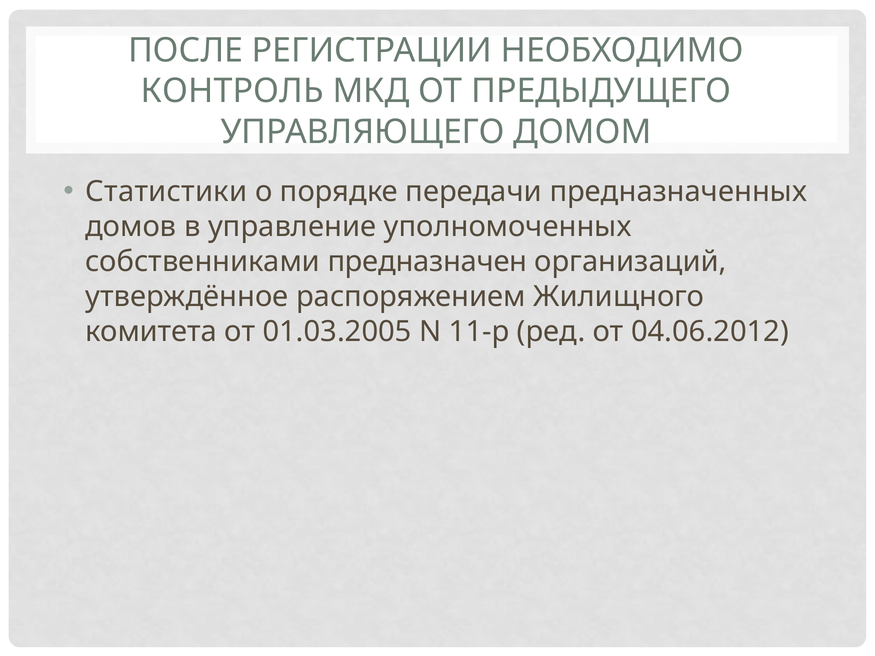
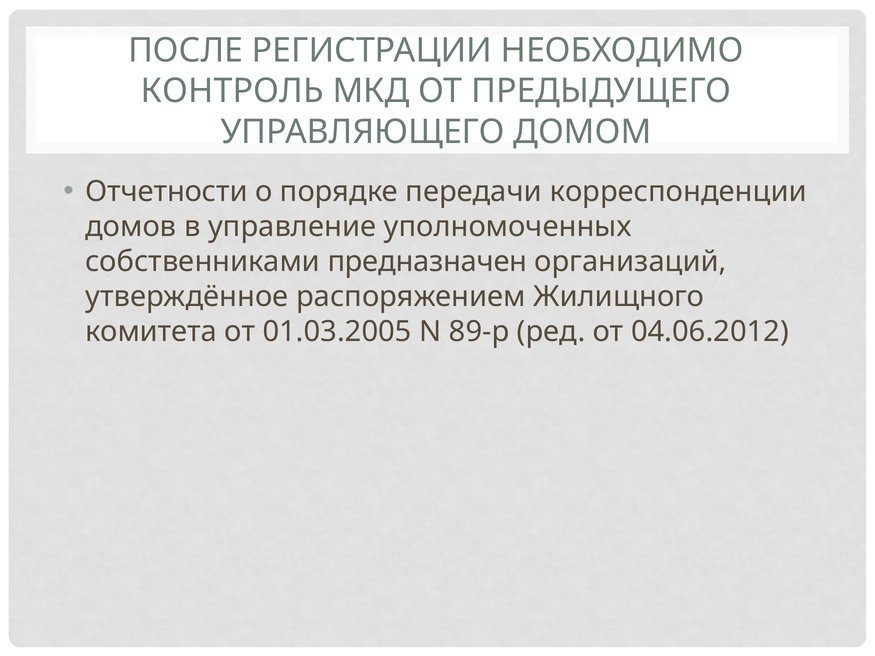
Статистики: Статистики -> Отчетности
предназначенных: предназначенных -> корреспонденции
11-р: 11-р -> 89-р
